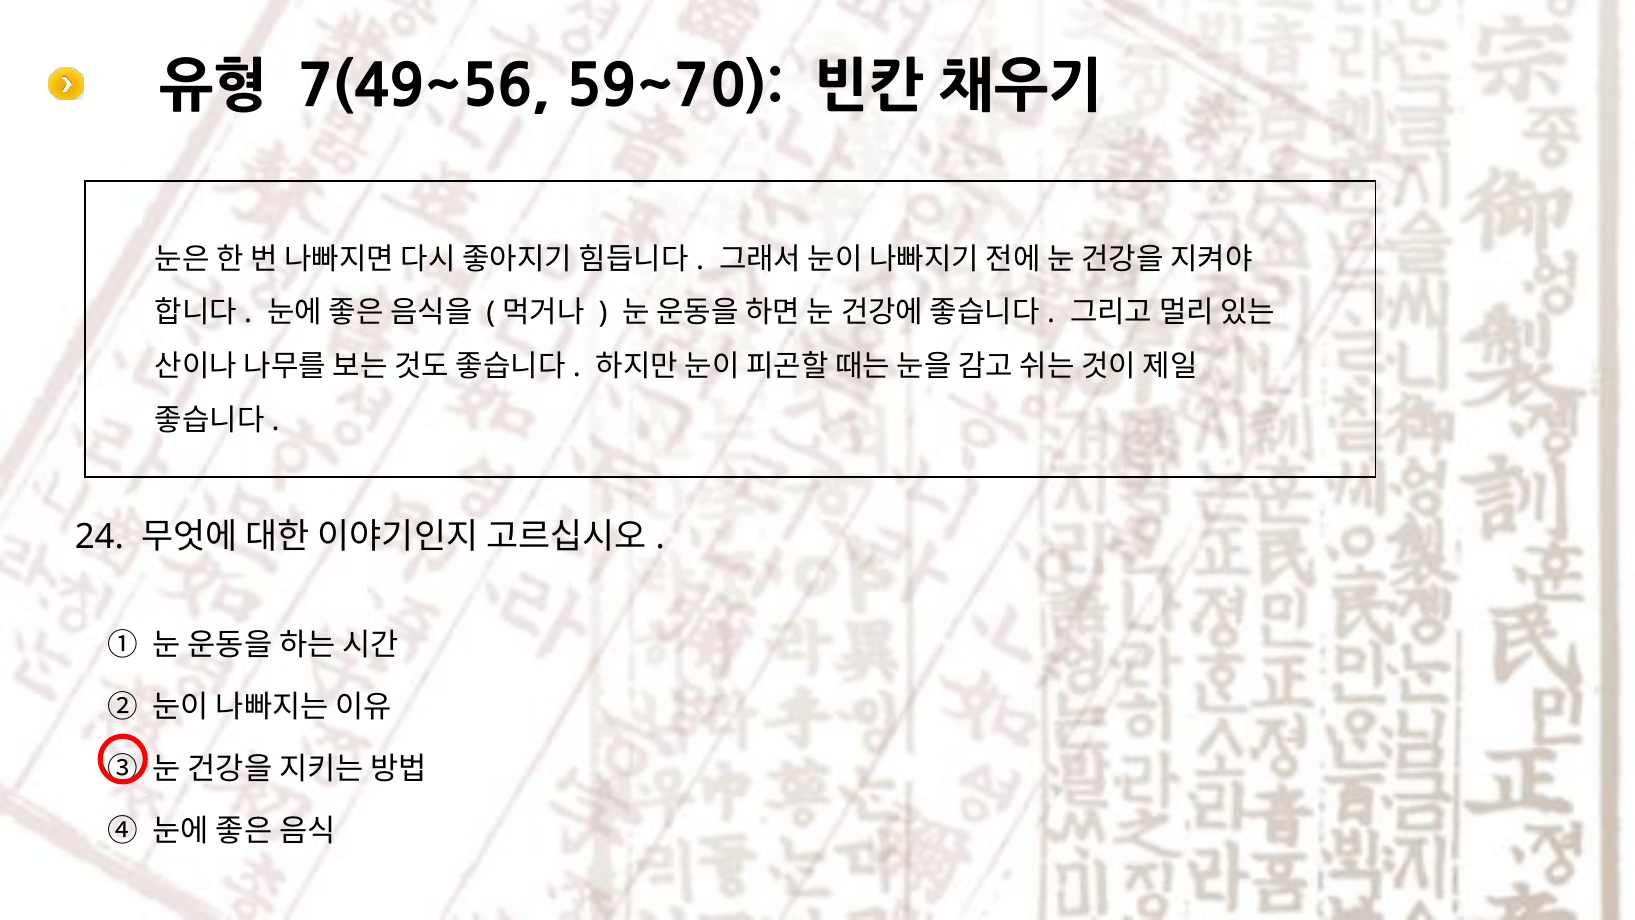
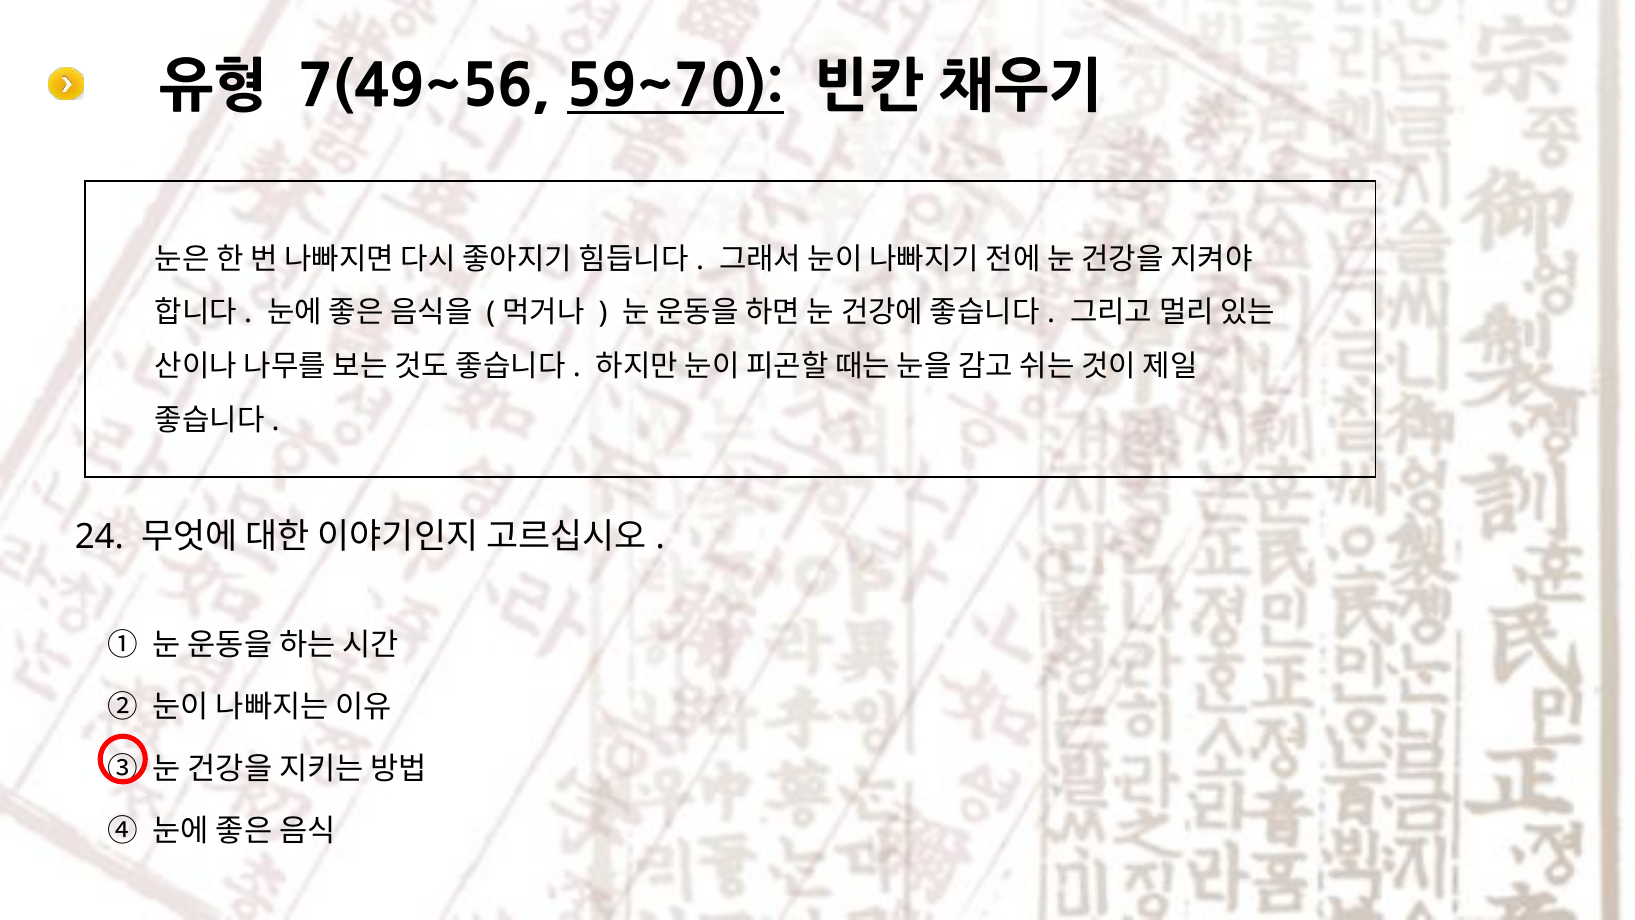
59~70 underline: none -> present
